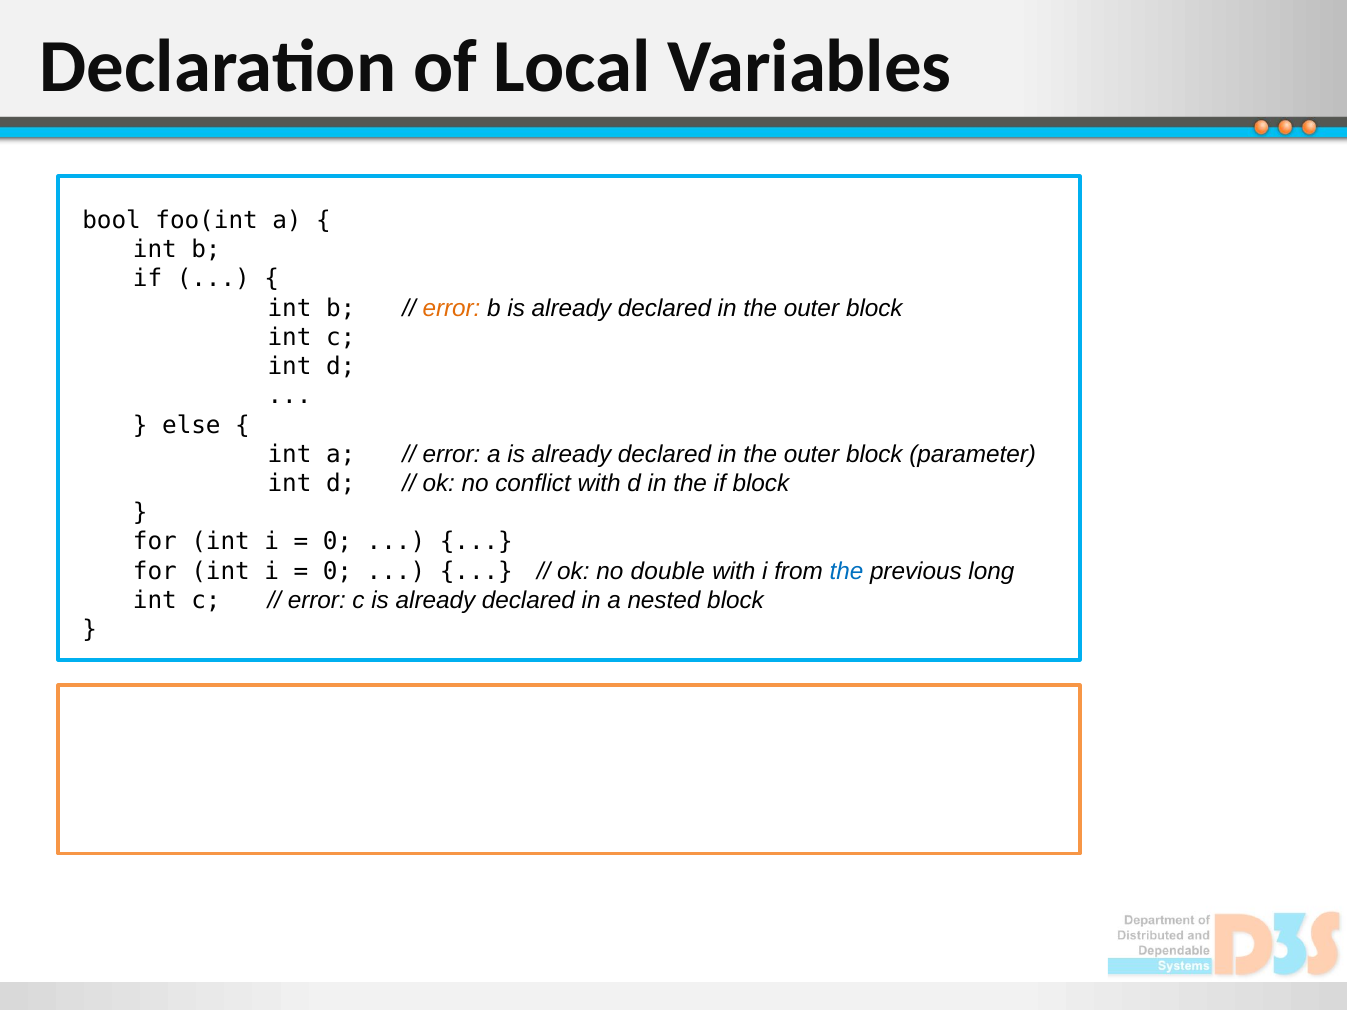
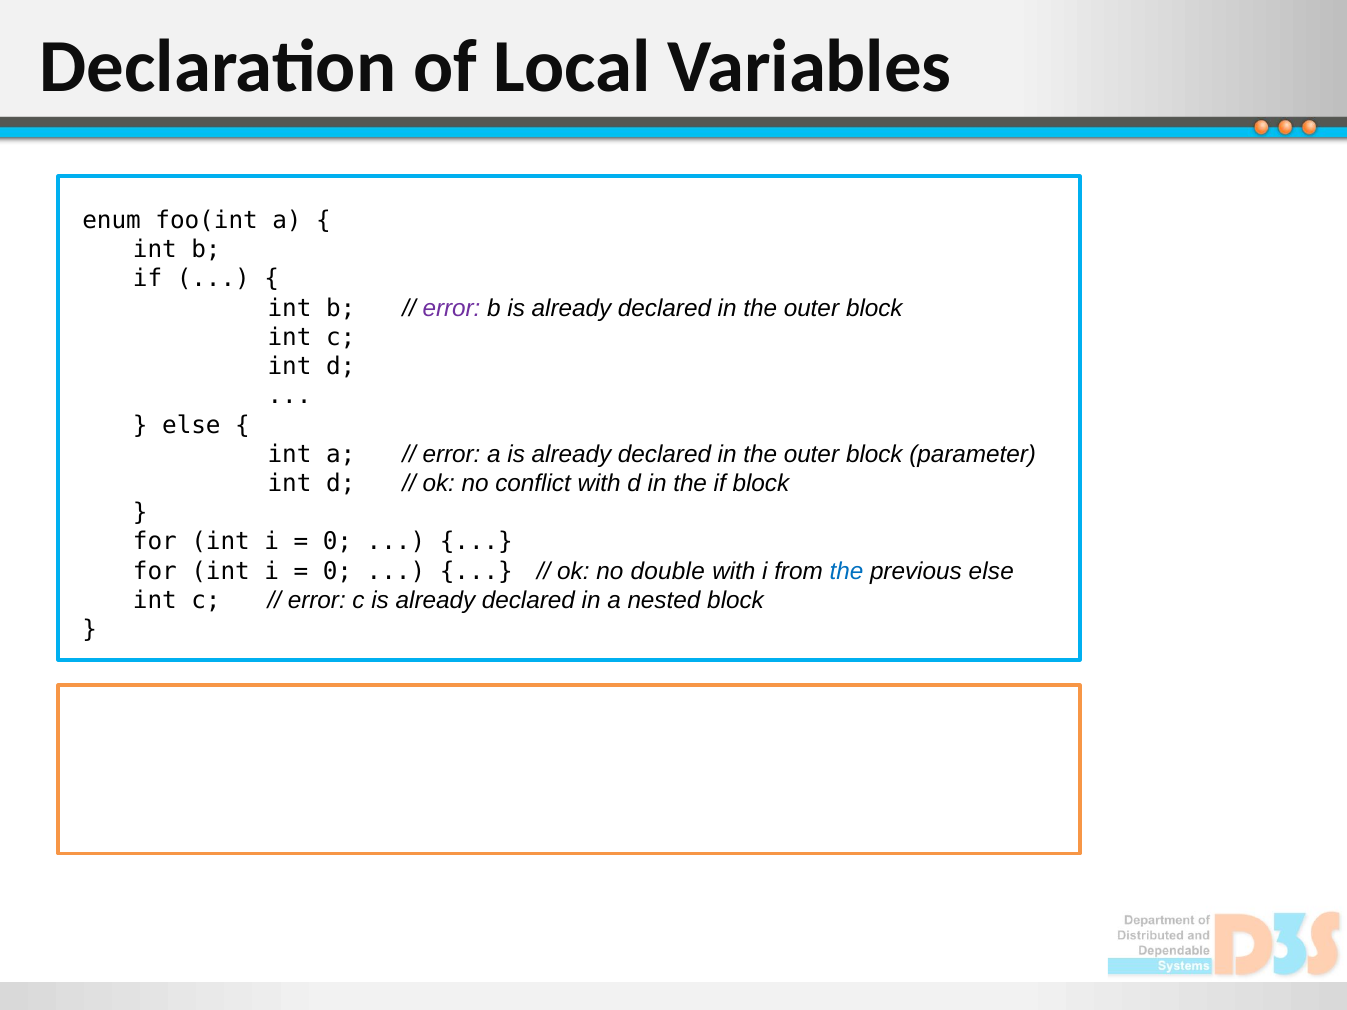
bool: bool -> enum
error at (452, 308) colour: orange -> purple
previous long: long -> else
